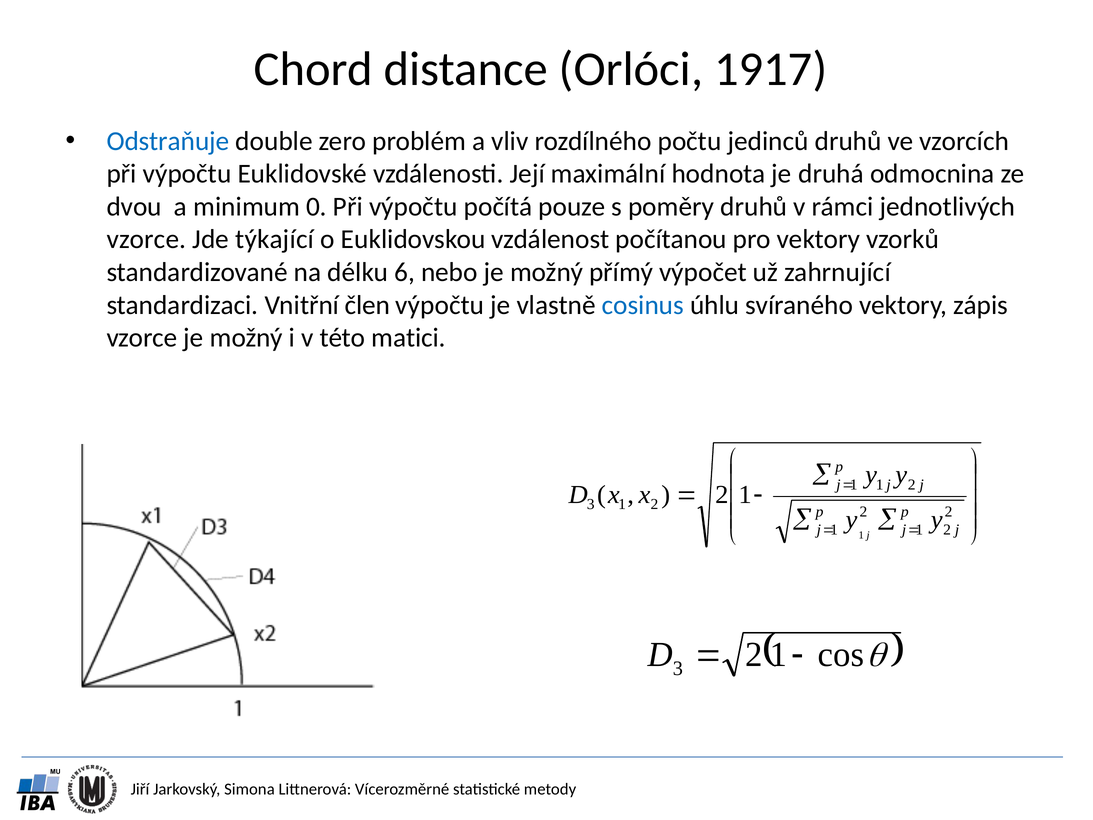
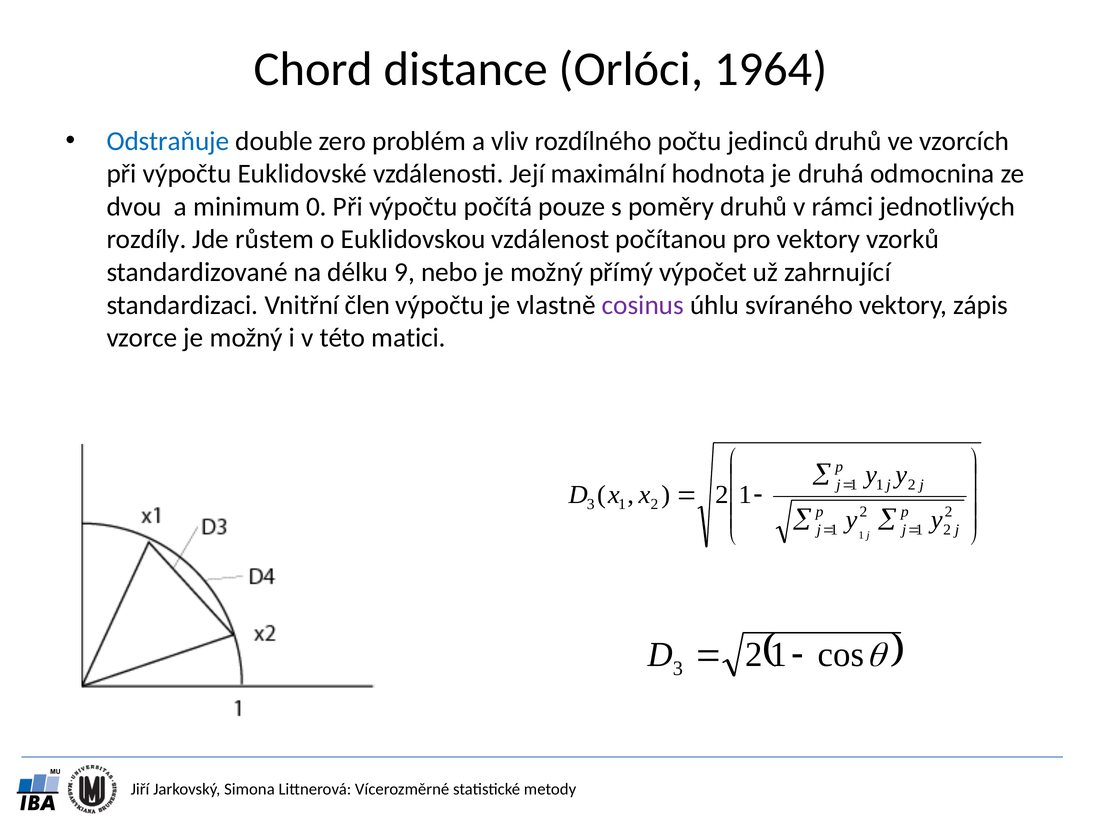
1917: 1917 -> 1964
vzorce at (146, 239): vzorce -> rozdíly
týkající: týkající -> růstem
6: 6 -> 9
cosinus colour: blue -> purple
